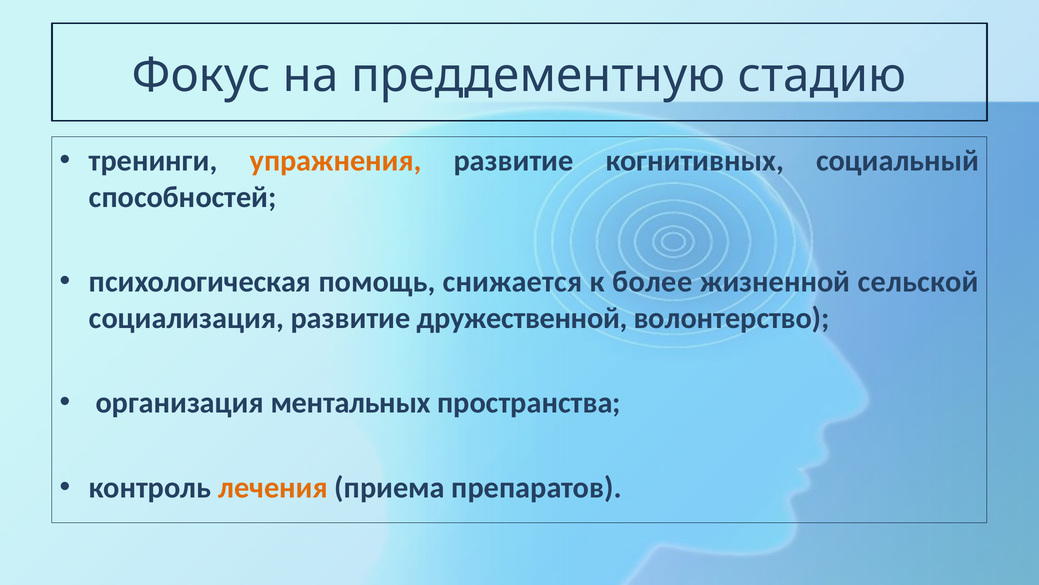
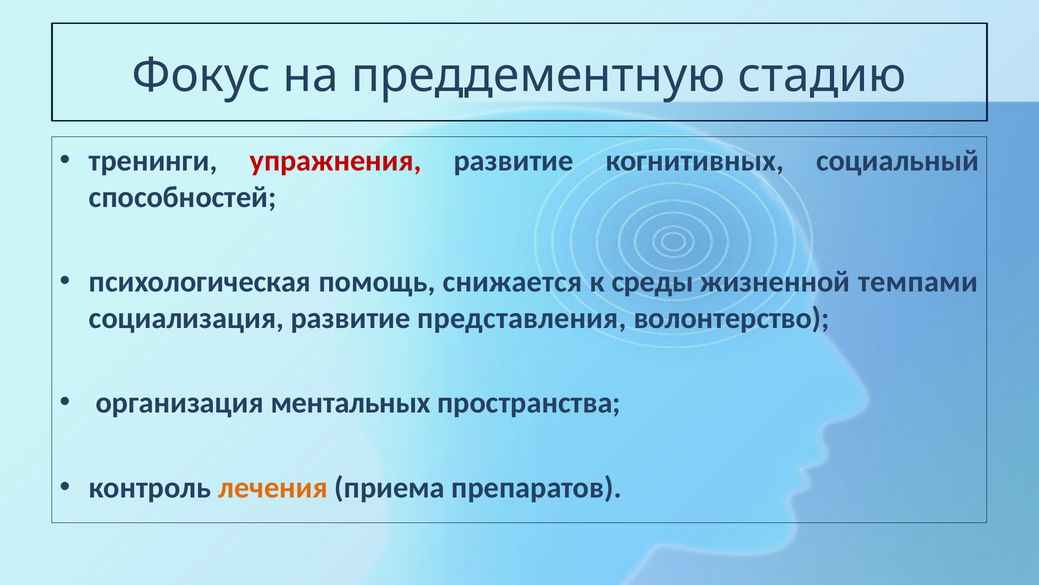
упражнения colour: orange -> red
более: более -> среды
сельской: сельской -> темпами
дружественной: дружественной -> представления
